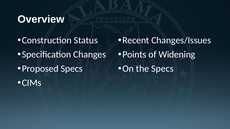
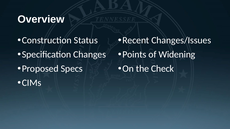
the Specs: Specs -> Check
